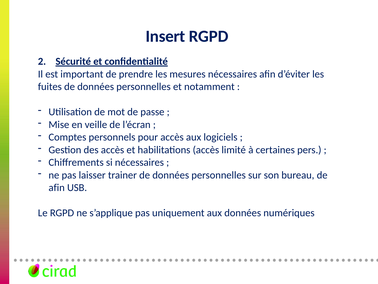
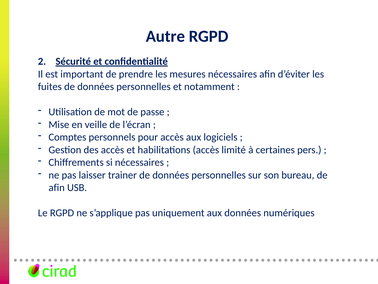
Insert: Insert -> Autre
